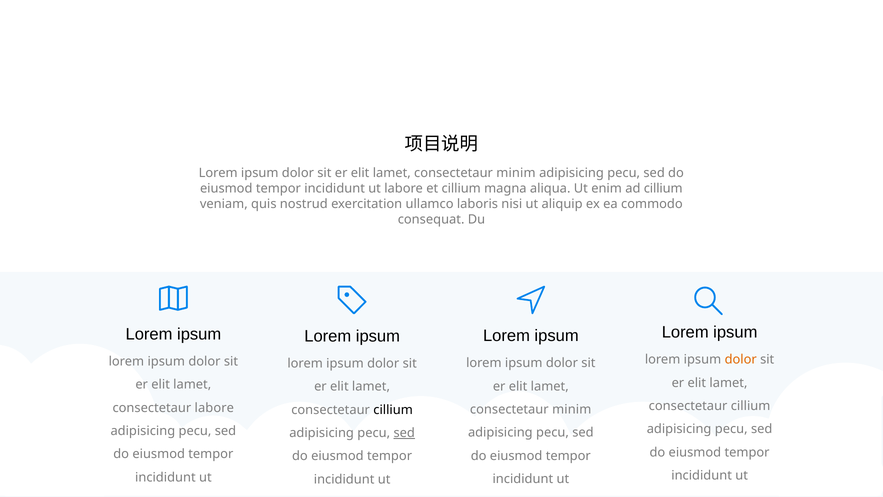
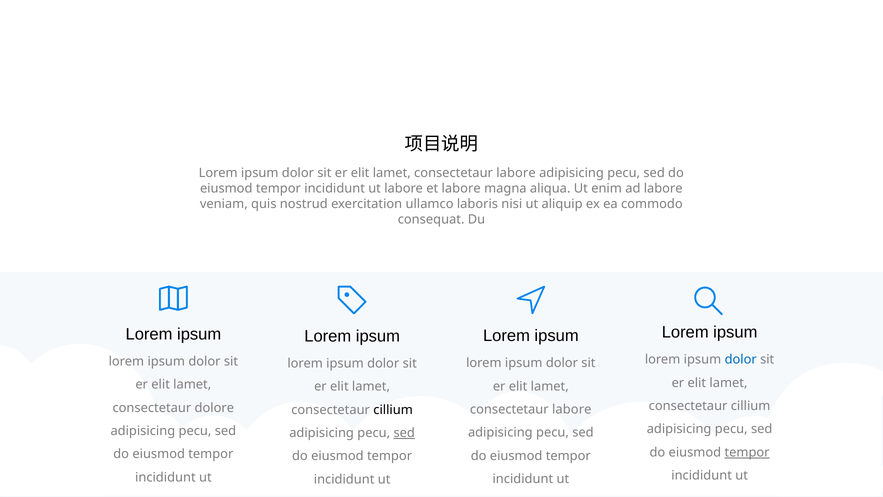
minim at (516, 173): minim -> labore
et cillium: cillium -> labore
ad cillium: cillium -> labore
dolor at (741, 359) colour: orange -> blue
consectetaur labore: labore -> dolore
minim at (572, 409): minim -> labore
tempor at (747, 452) underline: none -> present
